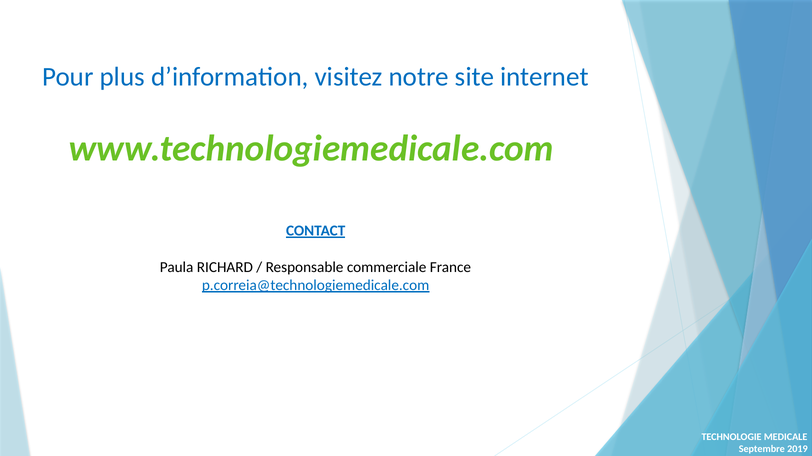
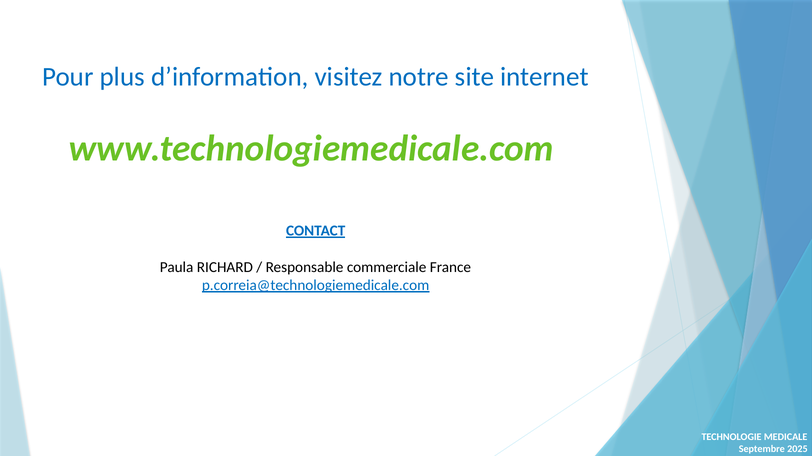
2019: 2019 -> 2025
